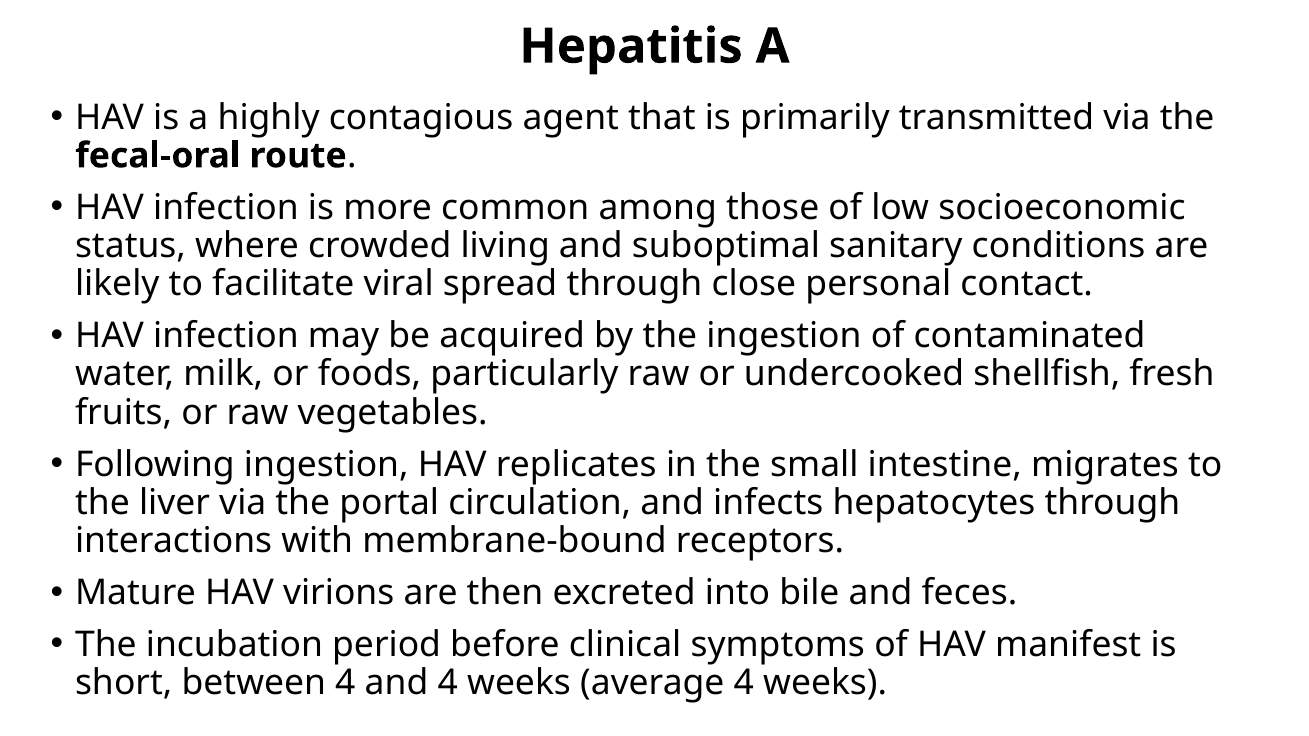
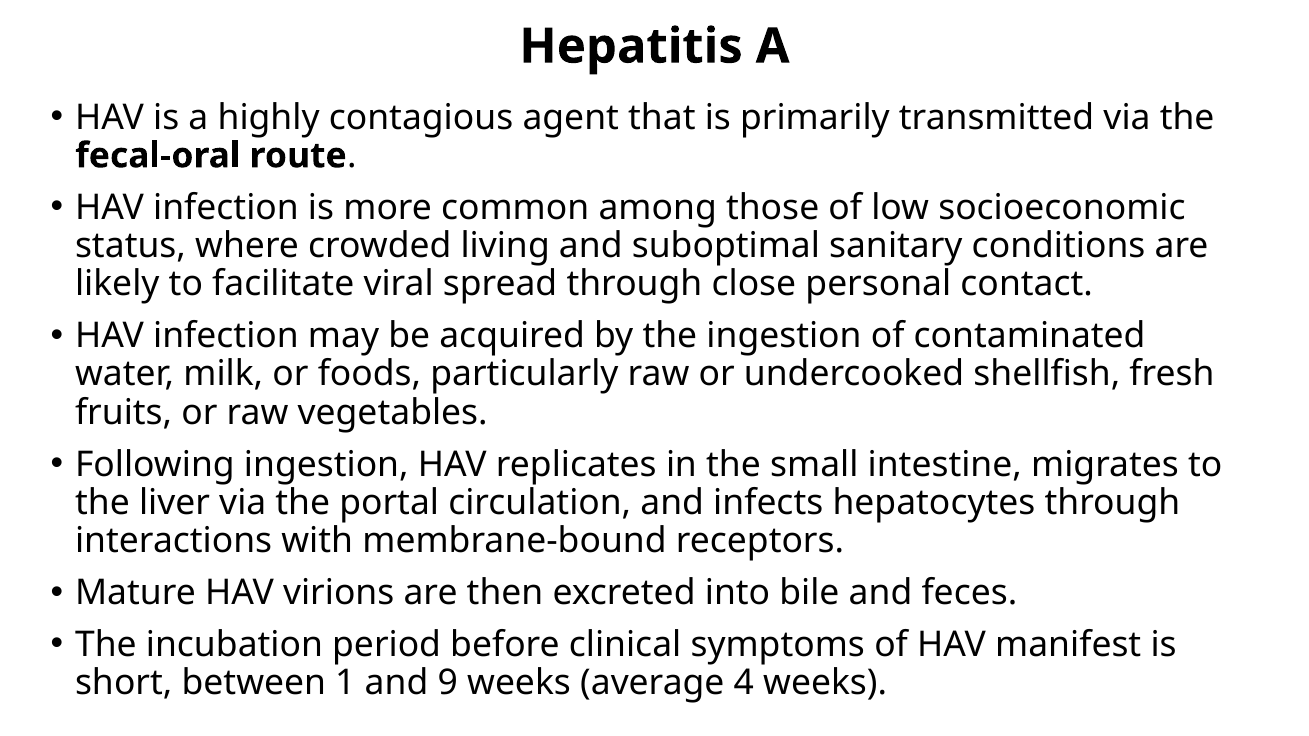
between 4: 4 -> 1
and 4: 4 -> 9
